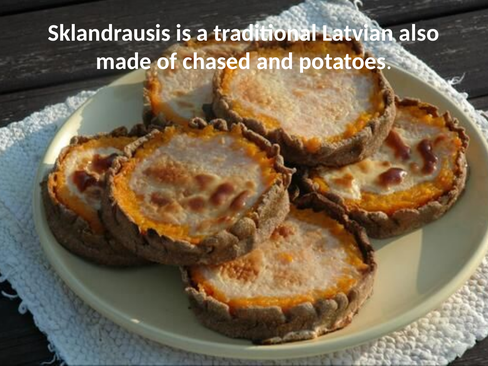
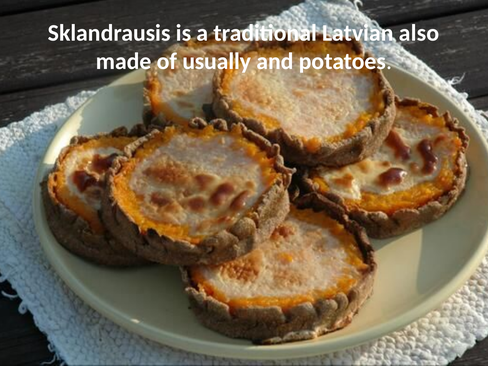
chased: chased -> usually
